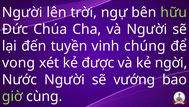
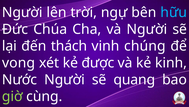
hữu colour: light green -> light blue
tuyền: tuyền -> thách
ngời: ngời -> kinh
vướng: vướng -> quang
